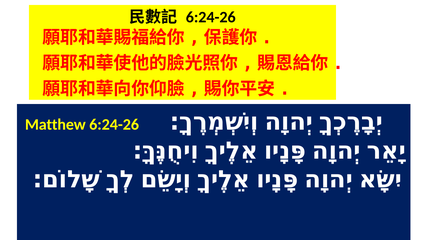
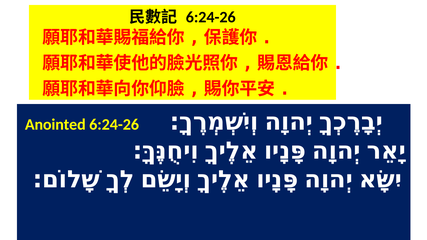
Matthew: Matthew -> Anointed
